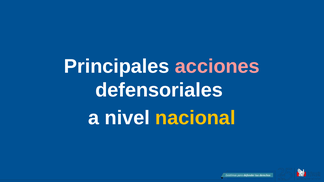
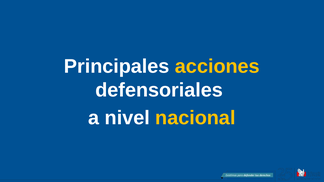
acciones colour: pink -> yellow
